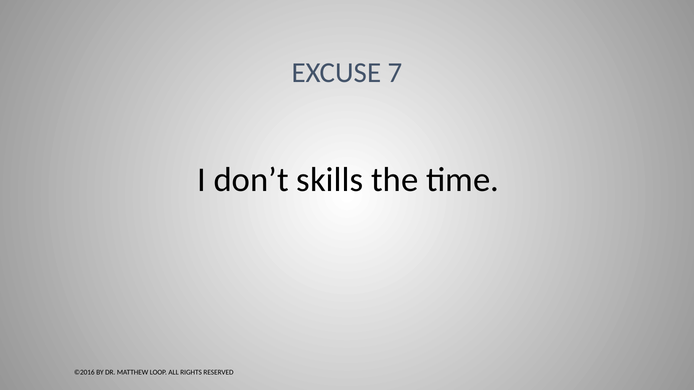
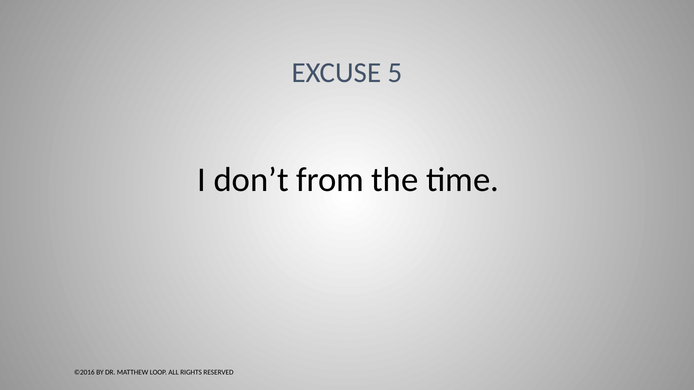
7: 7 -> 5
skills: skills -> from
